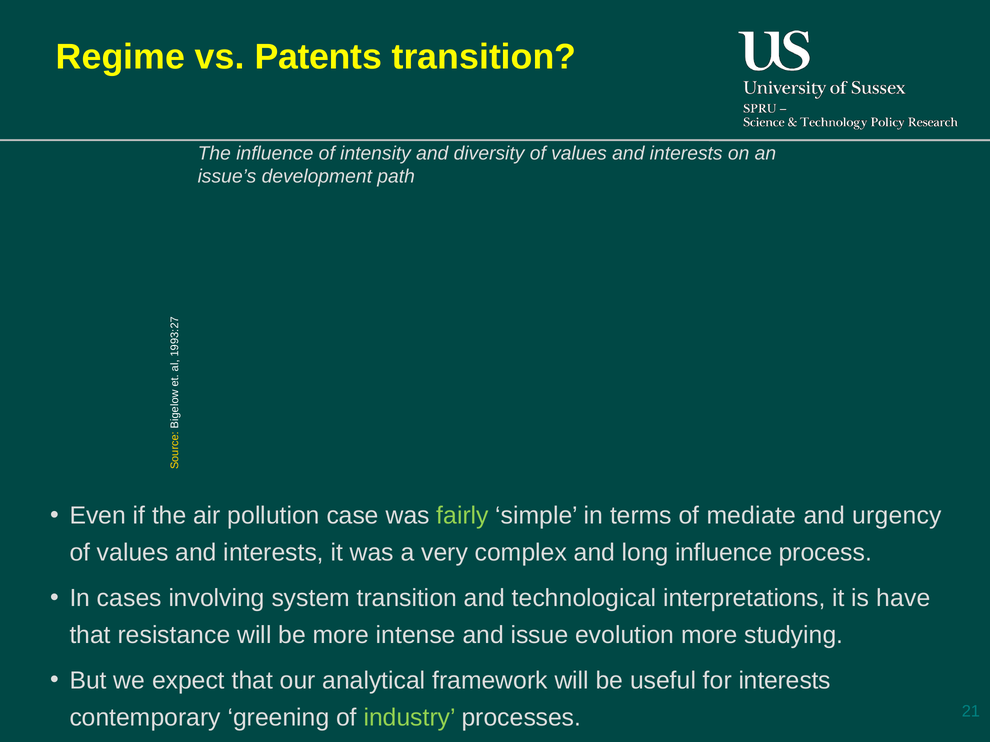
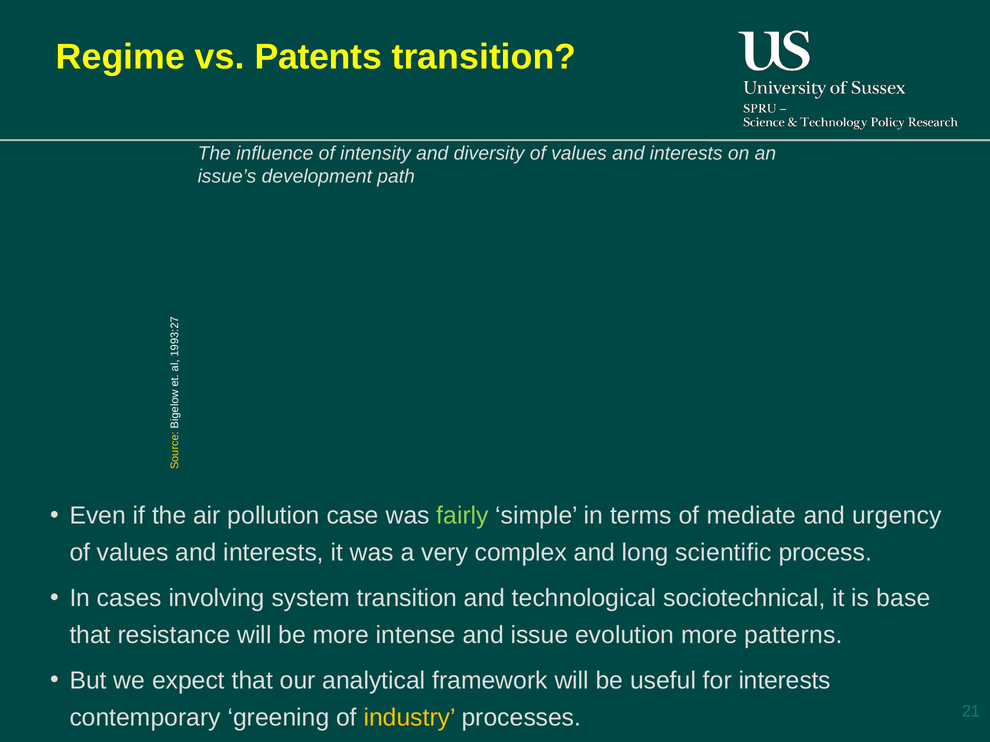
long influence: influence -> scientific
interpretations: interpretations -> sociotechnical
have: have -> base
studying: studying -> patterns
industry colour: light green -> yellow
